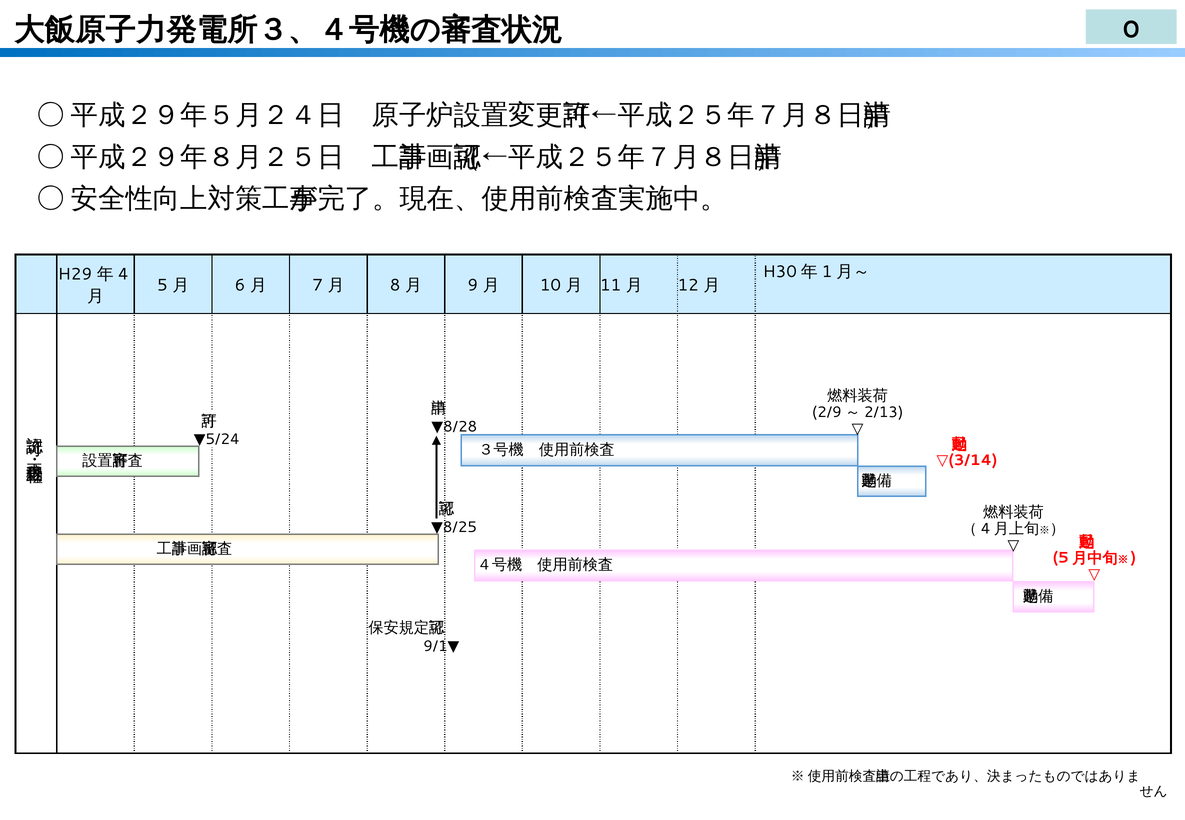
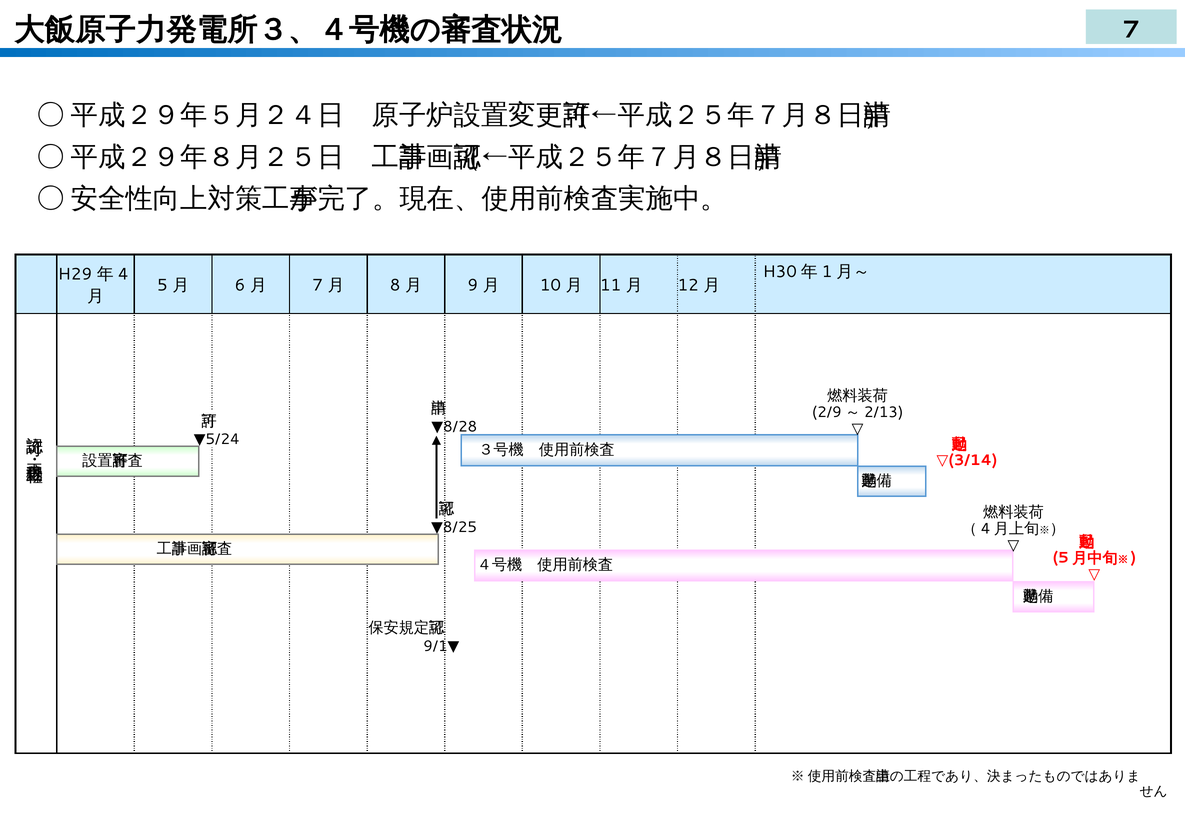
0 at (1131, 30): 0 -> 7
